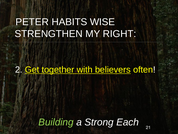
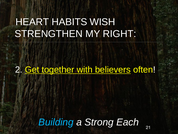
PETER: PETER -> HEART
WISE: WISE -> WISH
Building colour: light green -> light blue
